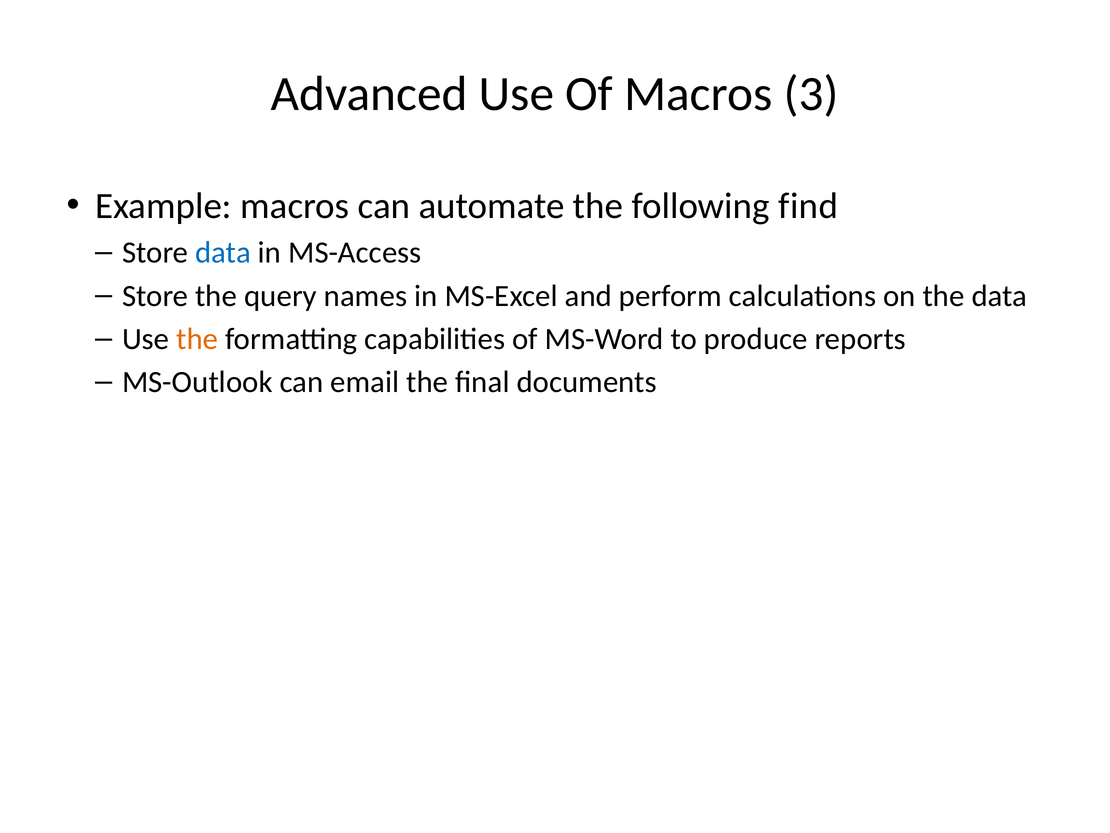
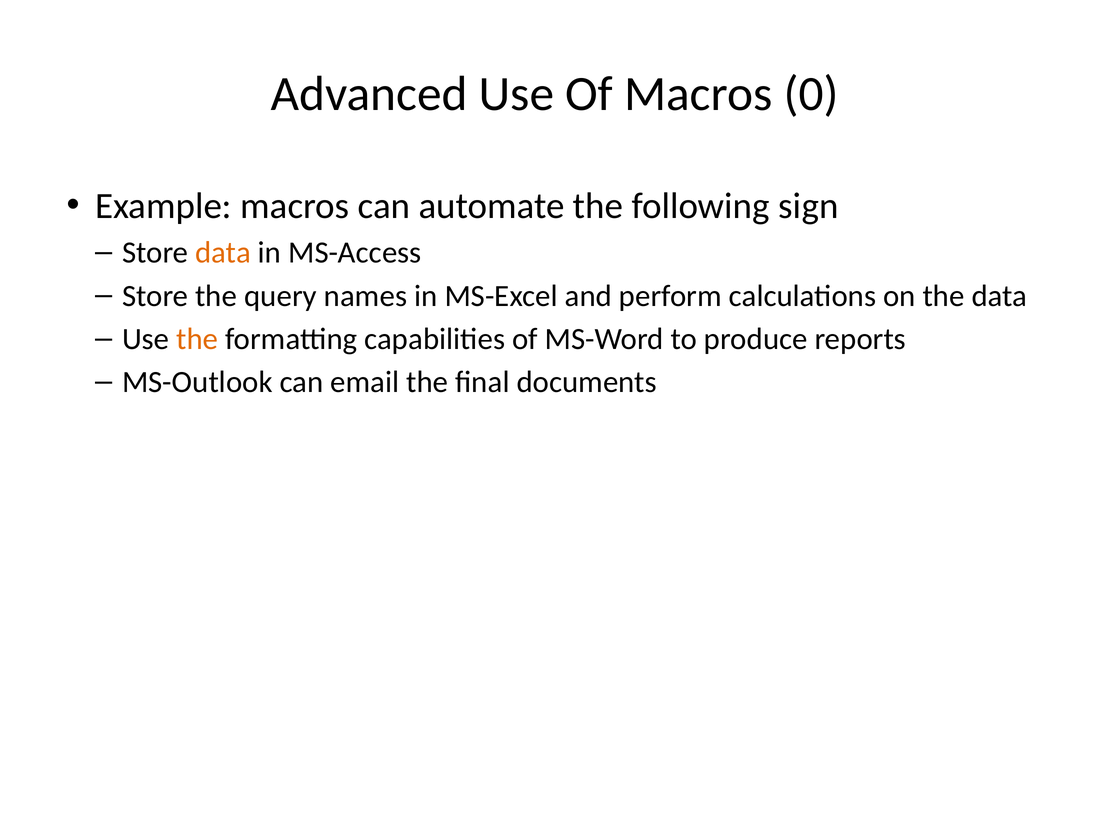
3: 3 -> 0
find: find -> sign
data at (223, 253) colour: blue -> orange
